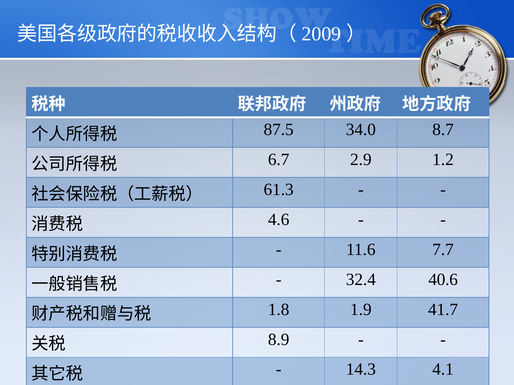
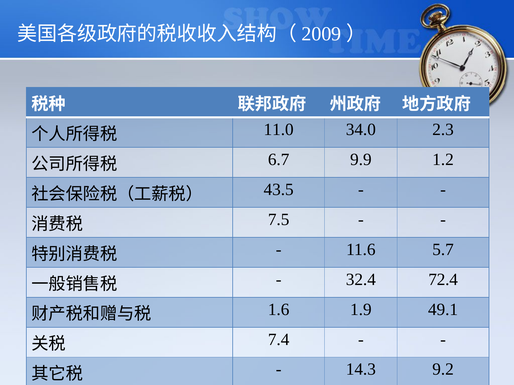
87.5: 87.5 -> 11.0
8.7: 8.7 -> 2.3
2.9: 2.9 -> 9.9
61.3: 61.3 -> 43.5
4.6: 4.6 -> 7.5
7.7: 7.7 -> 5.7
40.6: 40.6 -> 72.4
1.8: 1.8 -> 1.6
41.7: 41.7 -> 49.1
8.9: 8.9 -> 7.4
4.1: 4.1 -> 9.2
